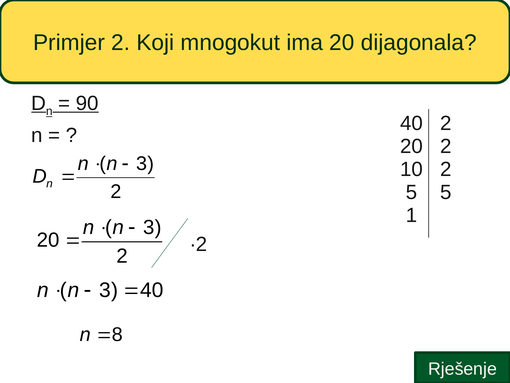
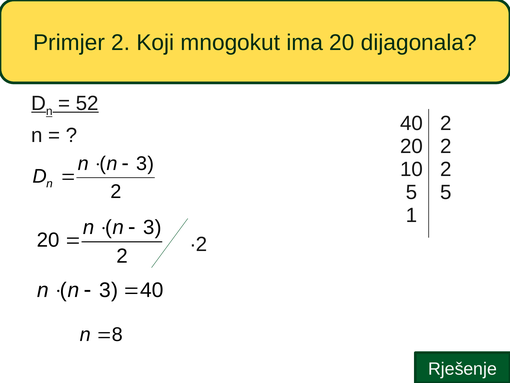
90: 90 -> 52
